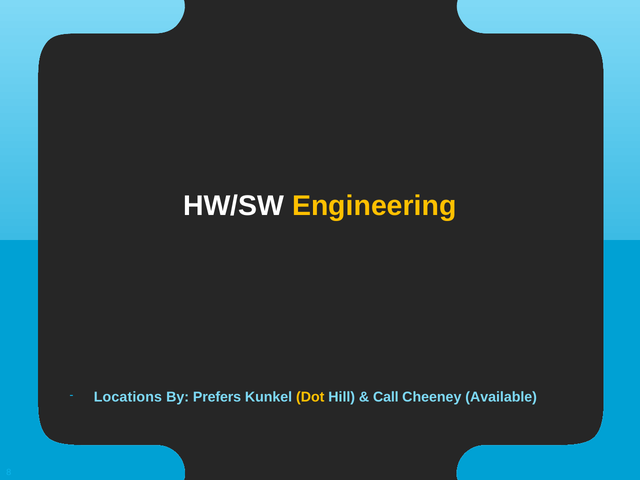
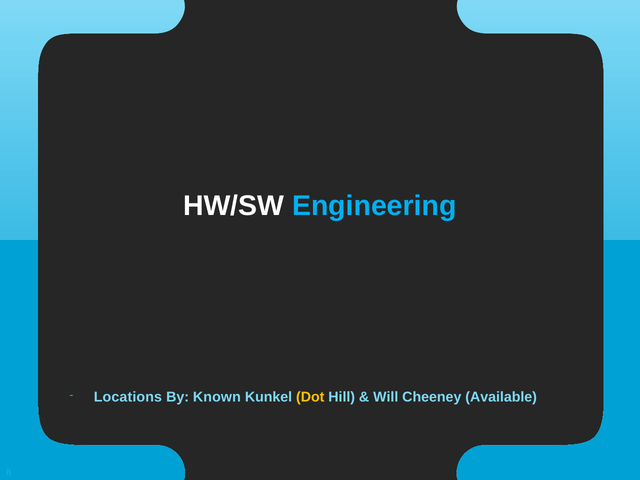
Engineering colour: yellow -> light blue
Prefers: Prefers -> Known
Call: Call -> Will
